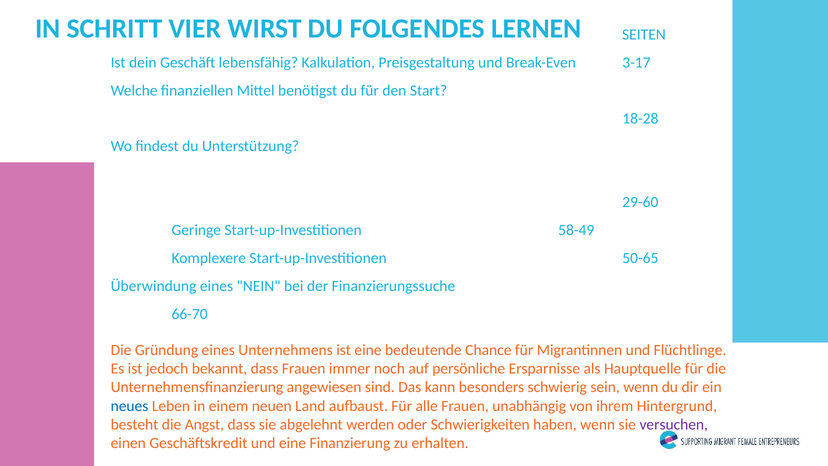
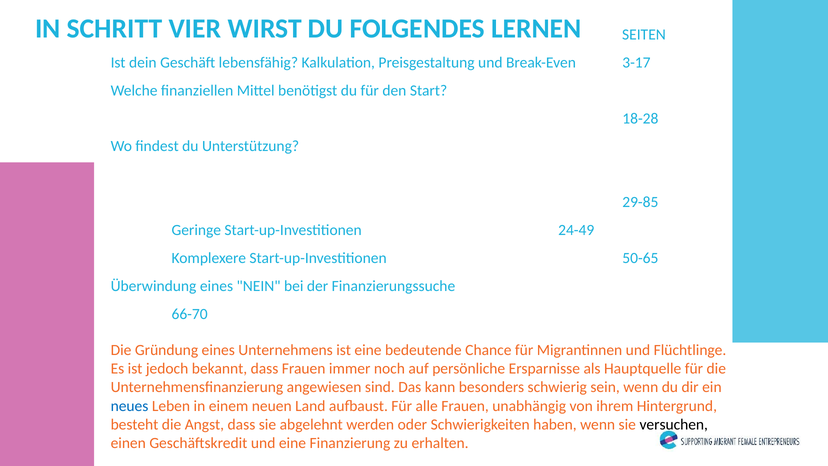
29-60: 29-60 -> 29-85
58-49: 58-49 -> 24-49
versuchen colour: purple -> black
